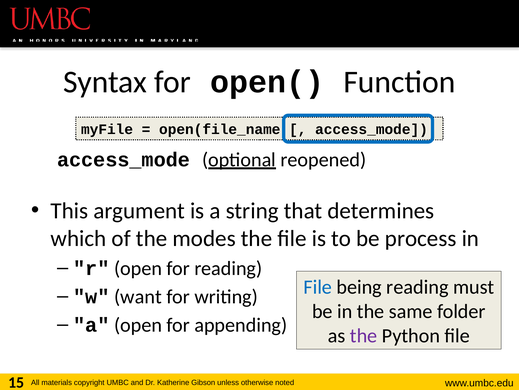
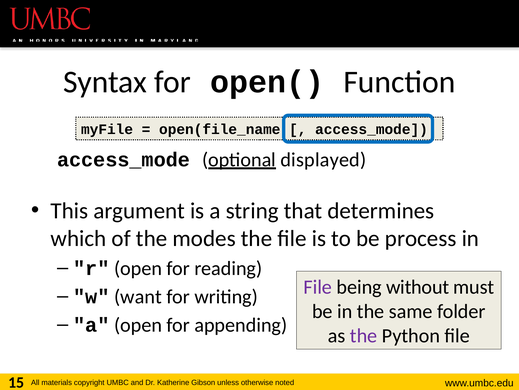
reopened: reopened -> displayed
File at (318, 287) colour: blue -> purple
being reading: reading -> without
